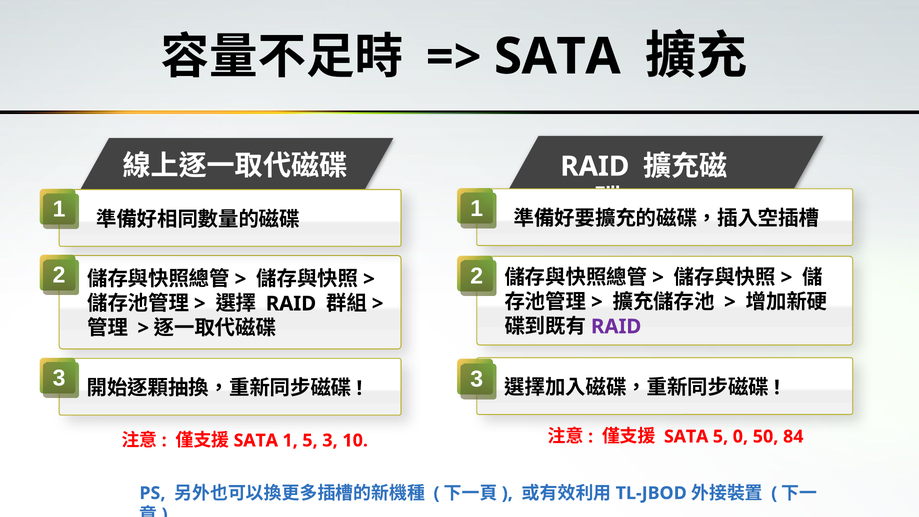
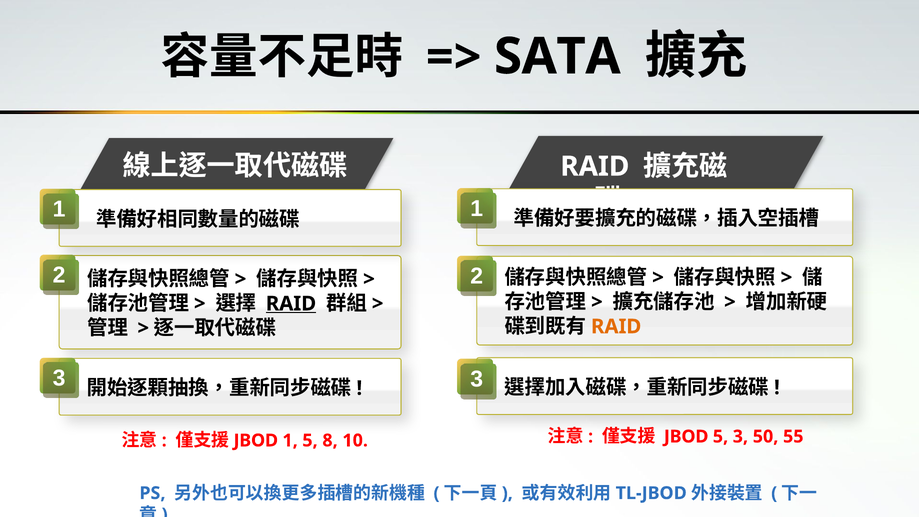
RAID at (291, 304) underline: none -> present
RAID at (616, 327) colour: purple -> orange
SATA at (686, 437): SATA -> JBOD
5 0: 0 -> 3
84: 84 -> 55
SATA at (256, 440): SATA -> JBOD
5 3: 3 -> 8
